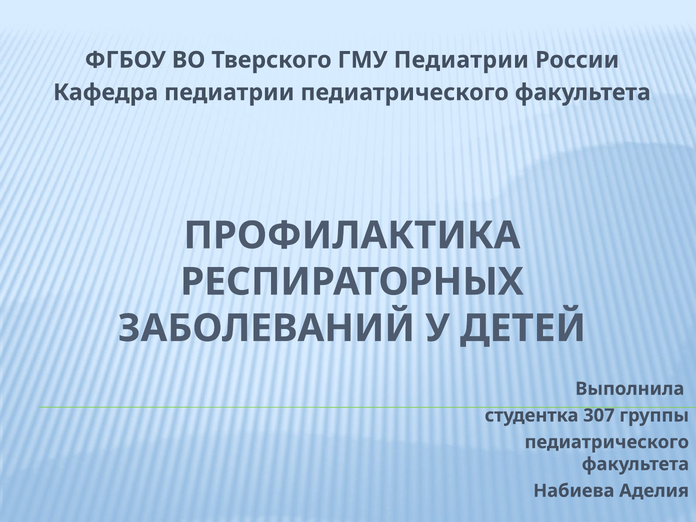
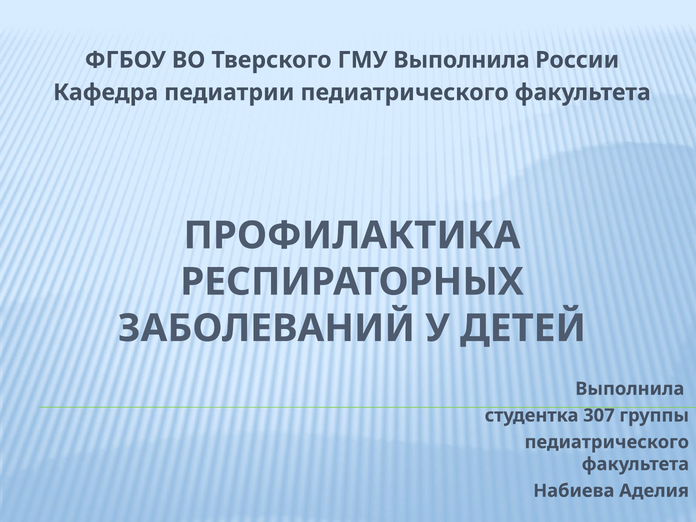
ГМУ Педиатрии: Педиатрии -> Выполнила
